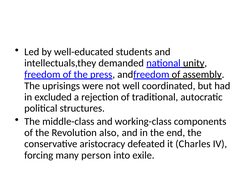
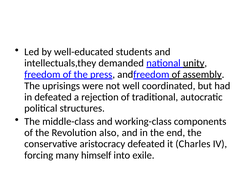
in excluded: excluded -> defeated
person: person -> himself
